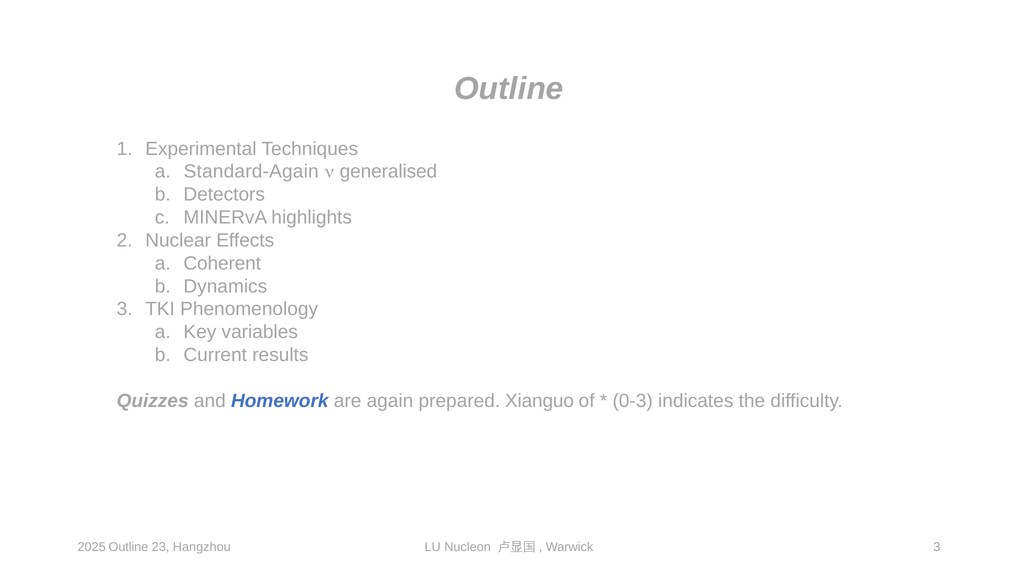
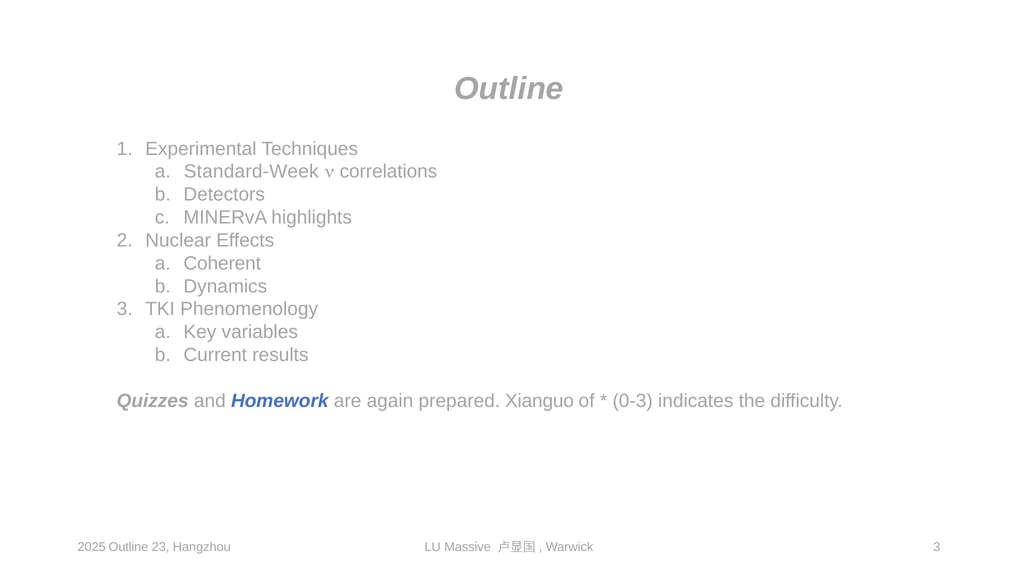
Standard-Again: Standard-Again -> Standard-Week
generalised: generalised -> correlations
Nucleon: Nucleon -> Massive
